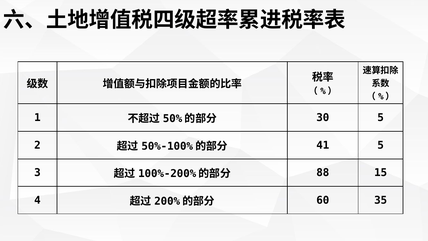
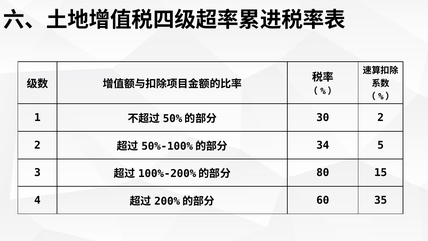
30 5: 5 -> 2
41: 41 -> 34
88: 88 -> 80
